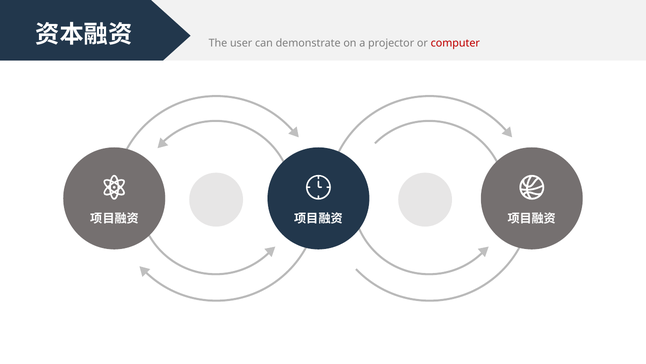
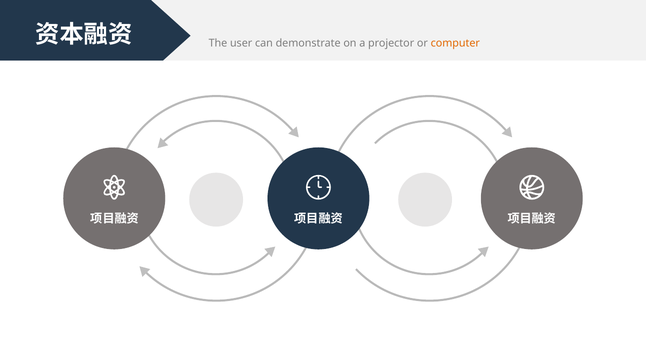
computer colour: red -> orange
